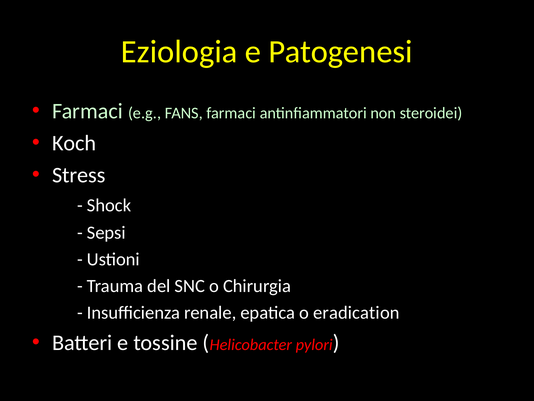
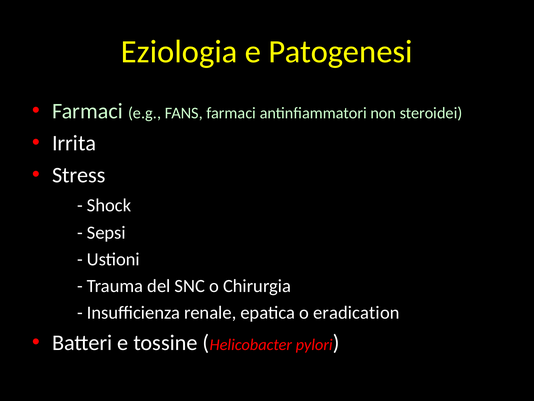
Koch: Koch -> Irrita
